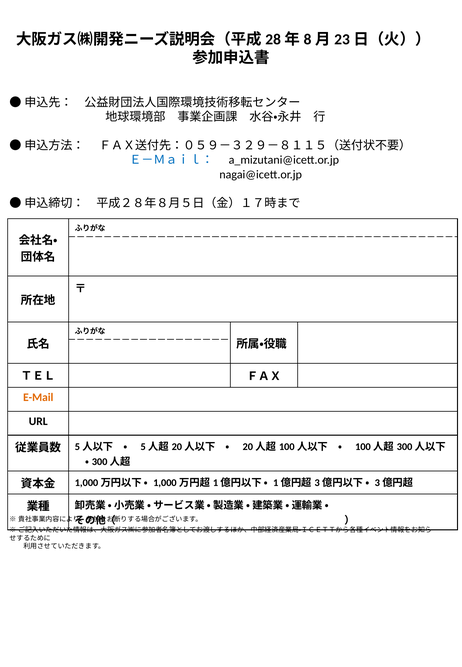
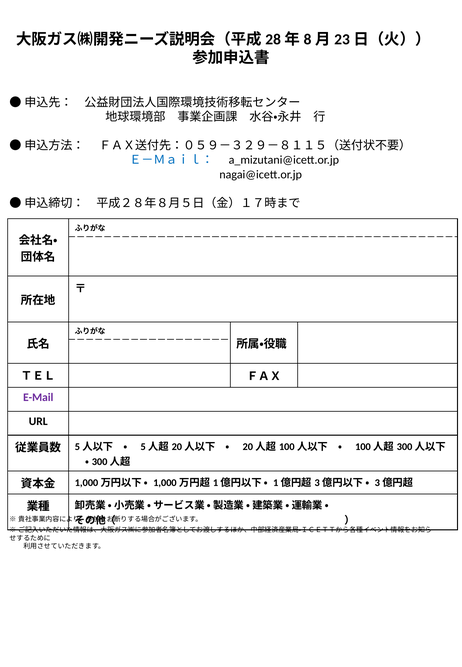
E-Mail colour: orange -> purple
